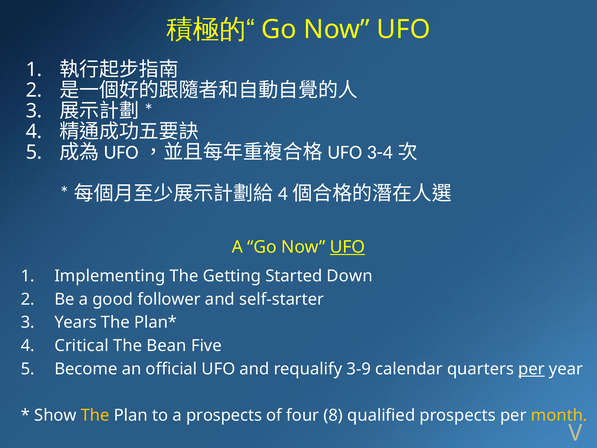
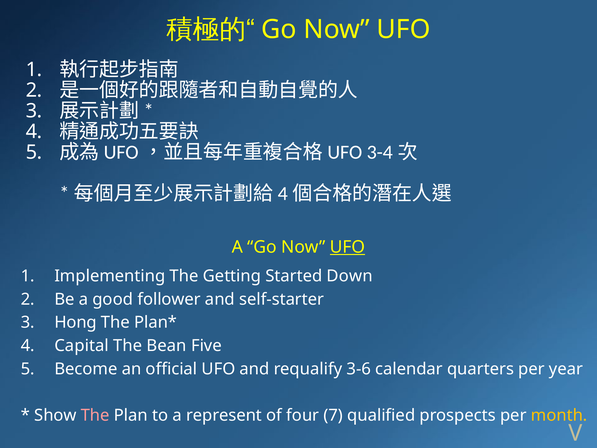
Years: Years -> Hong
Critical: Critical -> Capital
3-9: 3-9 -> 3-6
per at (531, 369) underline: present -> none
The at (95, 415) colour: yellow -> pink
a prospects: prospects -> represent
8: 8 -> 7
